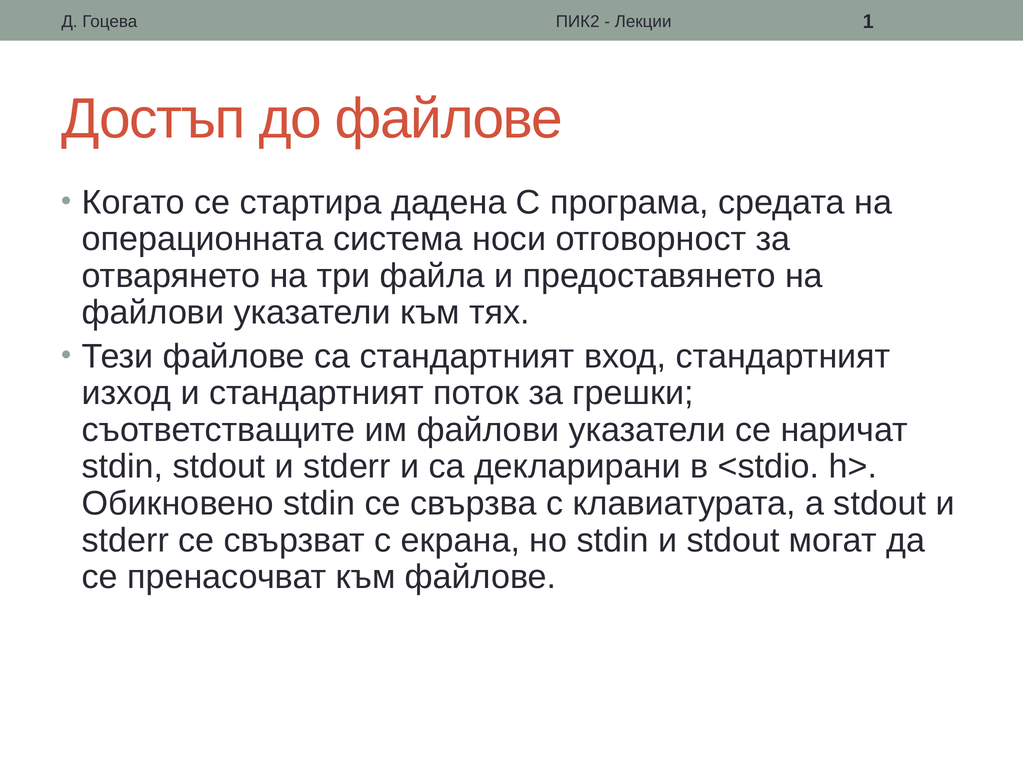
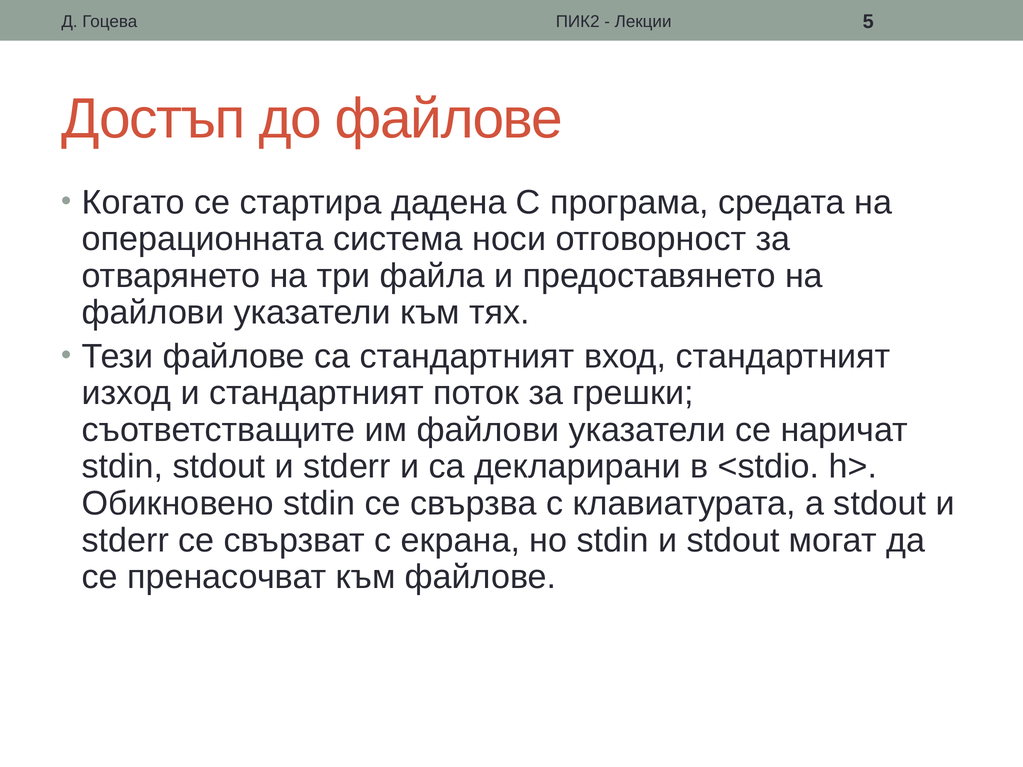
1: 1 -> 5
